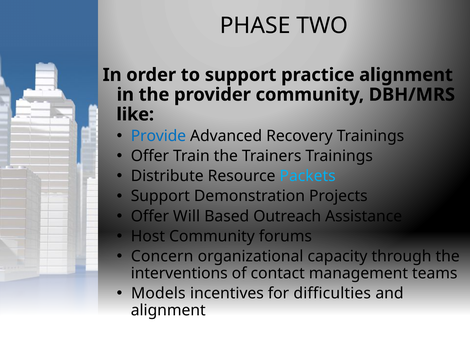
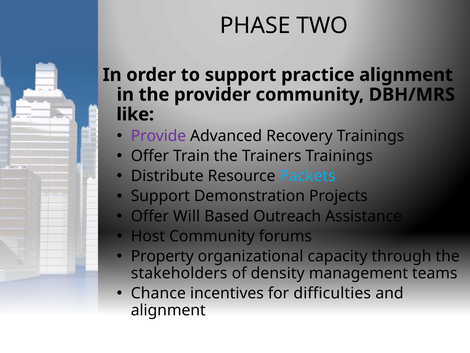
Provide colour: blue -> purple
Concern: Concern -> Property
interventions: interventions -> stakeholders
contact: contact -> density
Models: Models -> Chance
